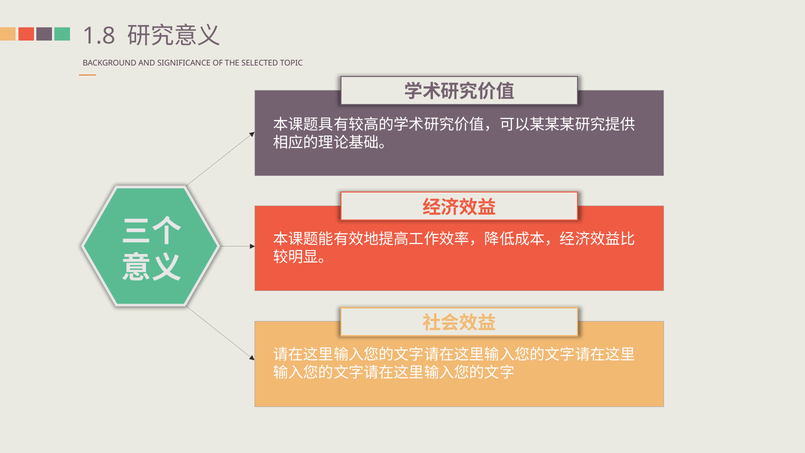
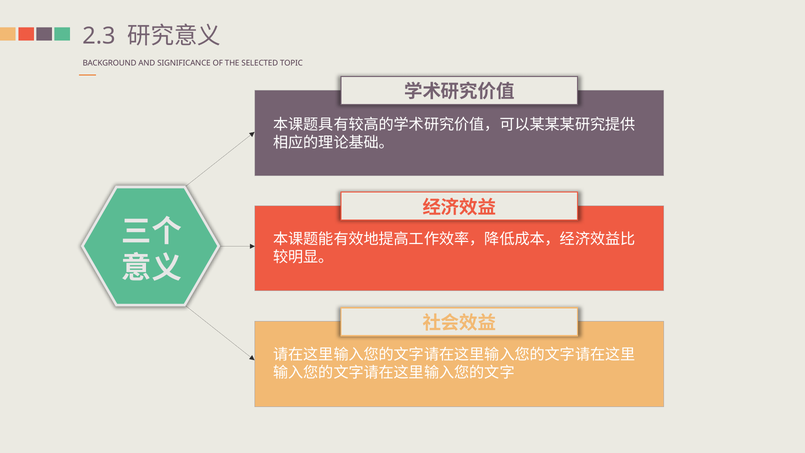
1.8: 1.8 -> 2.3
